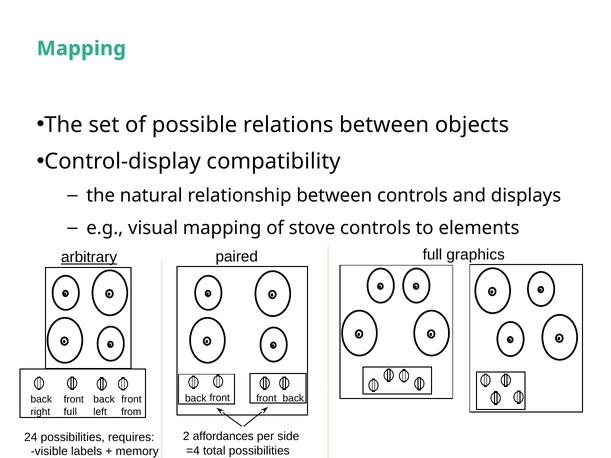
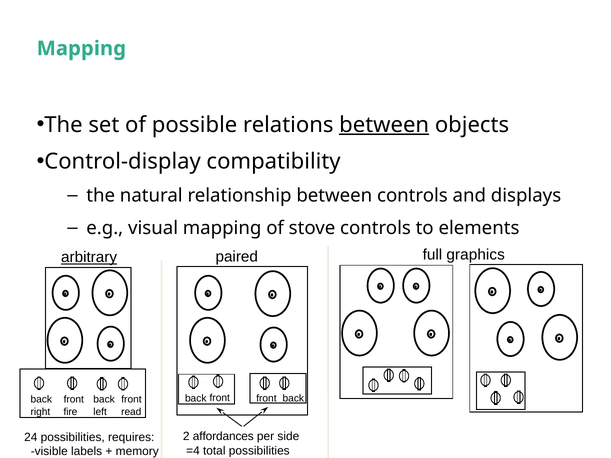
between at (384, 125) underline: none -> present
full at (70, 412): full -> fire
from: from -> read
